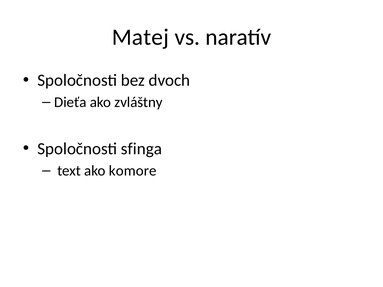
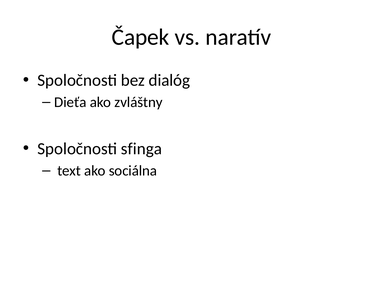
Matej: Matej -> Čapek
dvoch: dvoch -> dialóg
komore: komore -> sociálna
